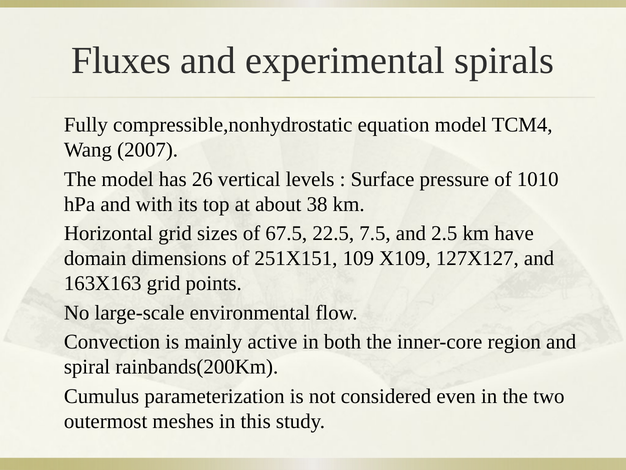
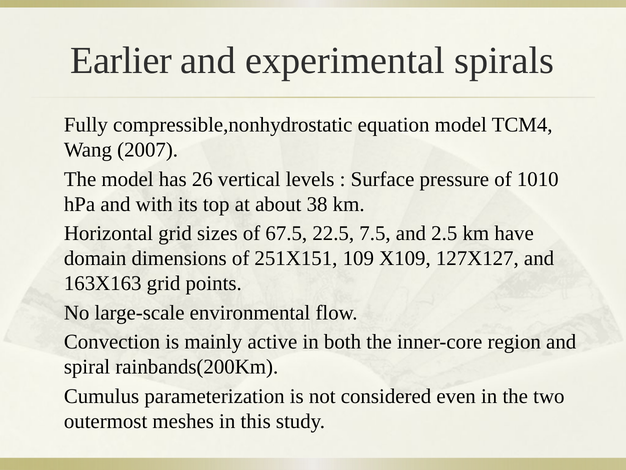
Fluxes: Fluxes -> Earlier
